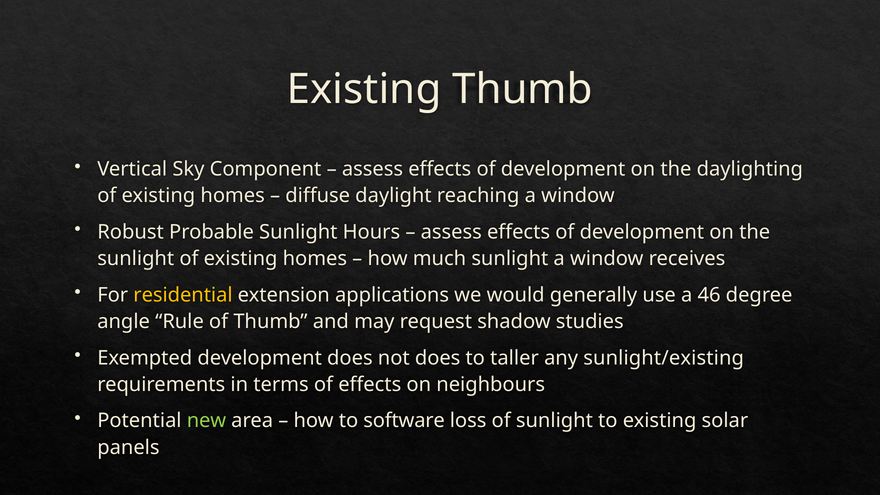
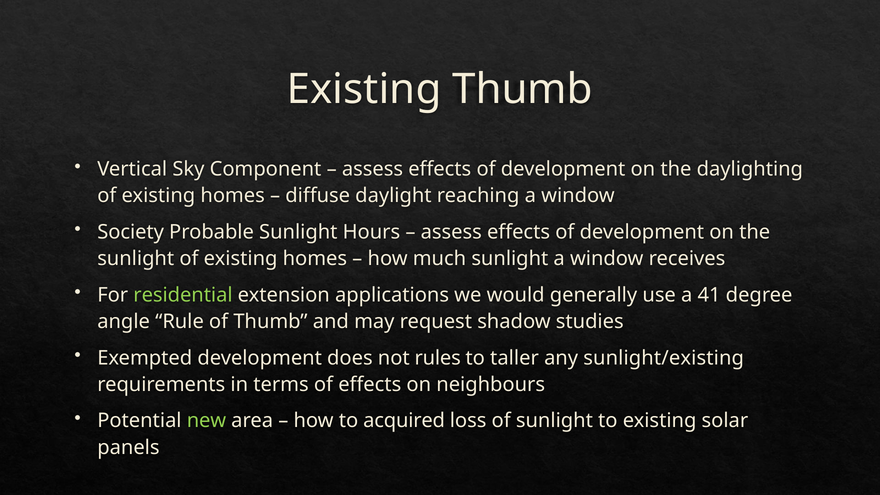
Robust: Robust -> Society
residential colour: yellow -> light green
46: 46 -> 41
not does: does -> rules
software: software -> acquired
